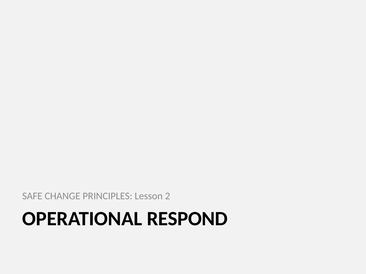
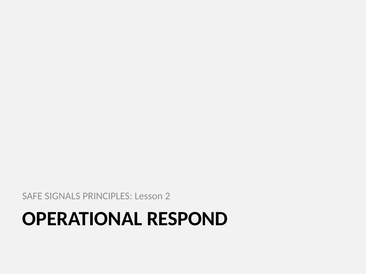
CHANGE: CHANGE -> SIGNALS
